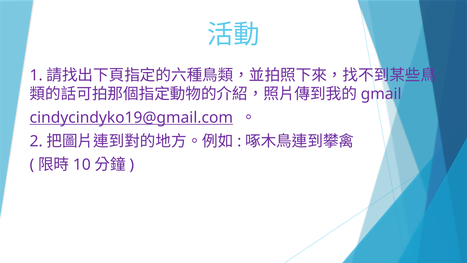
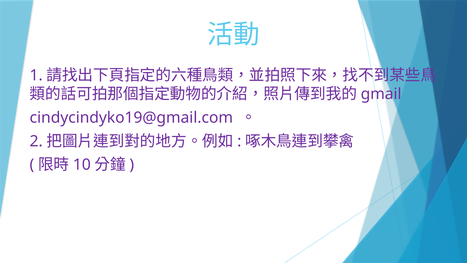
cindycindyko19@gmail.com underline: present -> none
